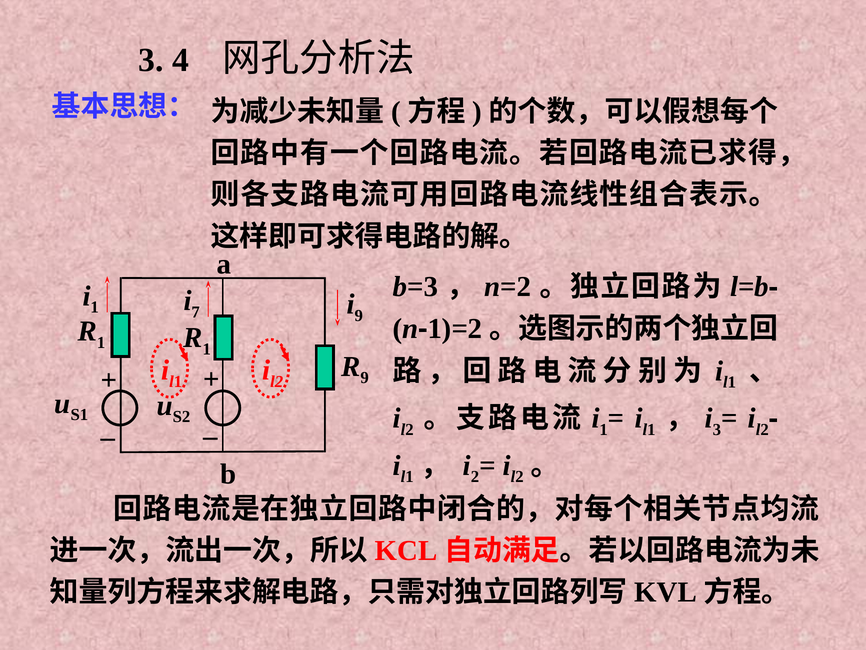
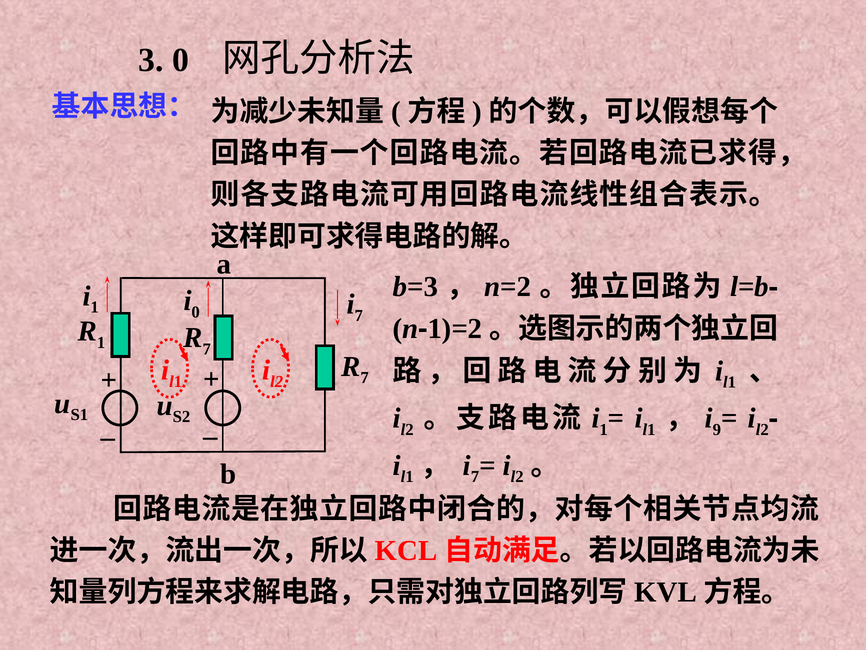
3 4: 4 -> 0
9 at (359, 315): 9 -> 7
7 at (196, 312): 7 -> 0
1 at (207, 349): 1 -> 7
9 at (365, 378): 9 -> 7
3 at (717, 429): 3 -> 9
2 at (475, 477): 2 -> 7
